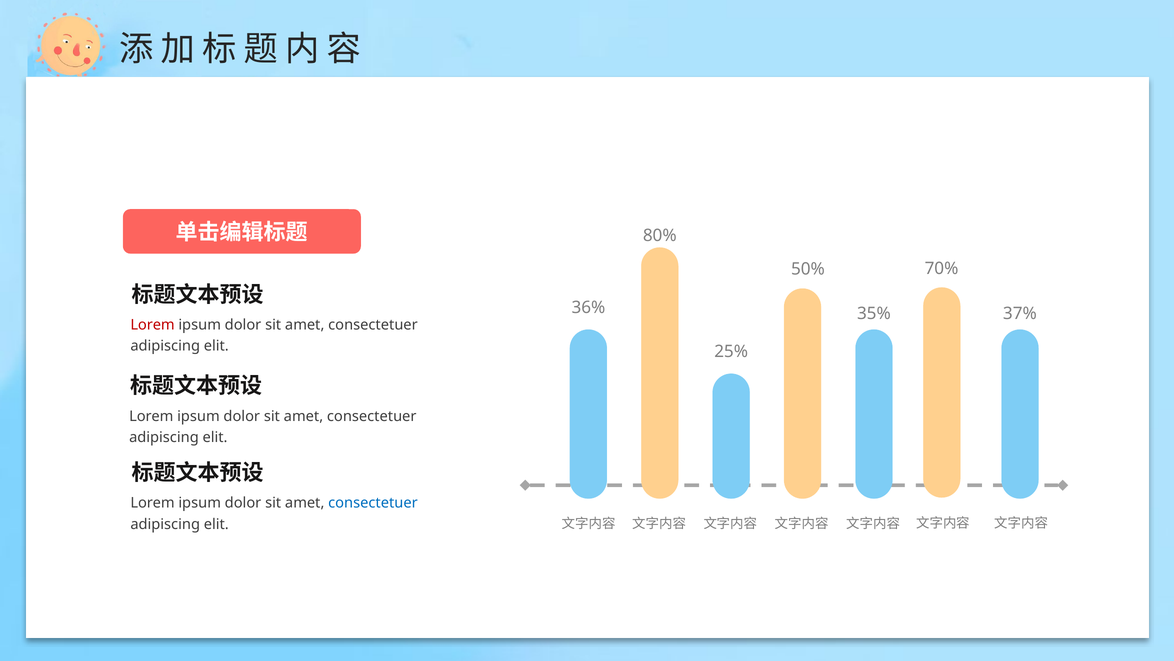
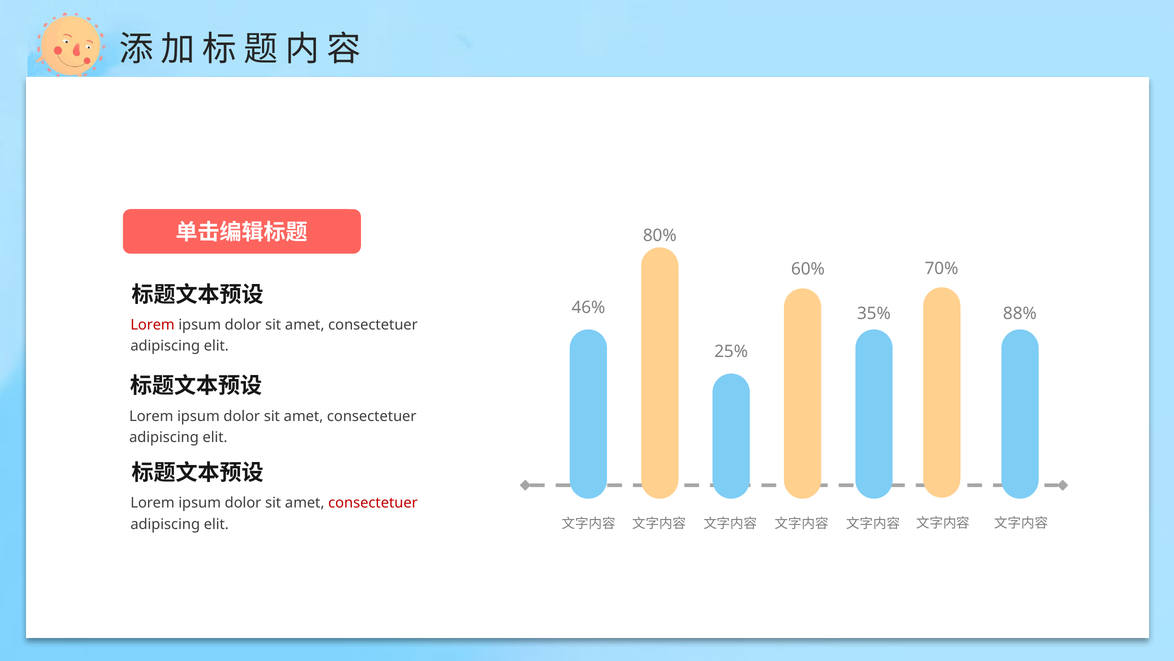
50%: 50% -> 60%
36%: 36% -> 46%
37%: 37% -> 88%
consectetuer at (373, 503) colour: blue -> red
